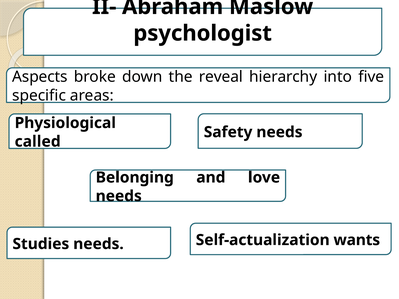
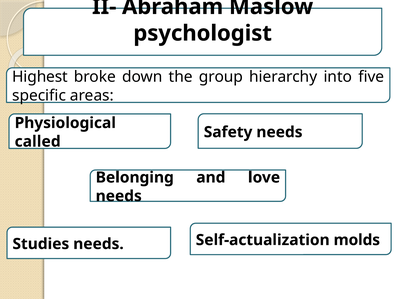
Aspects: Aspects -> Highest
reveal: reveal -> group
wants: wants -> molds
